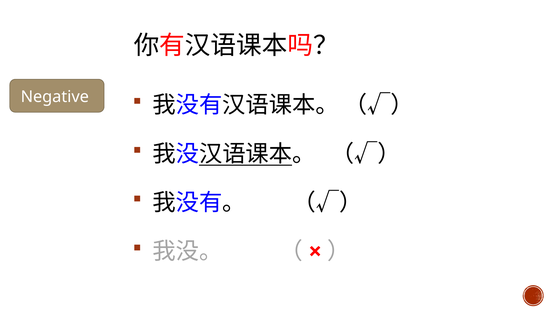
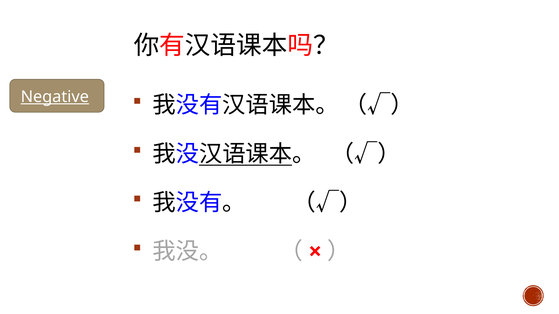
Negative underline: none -> present
